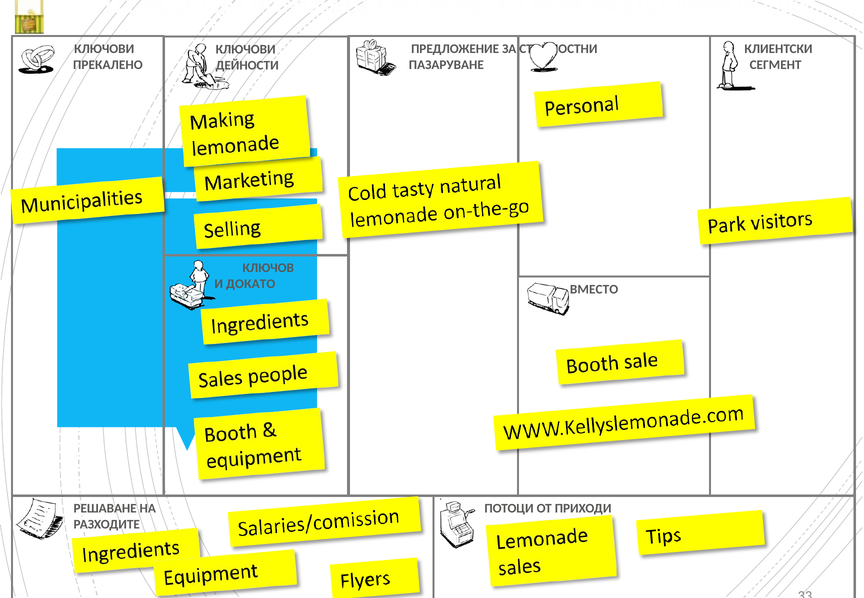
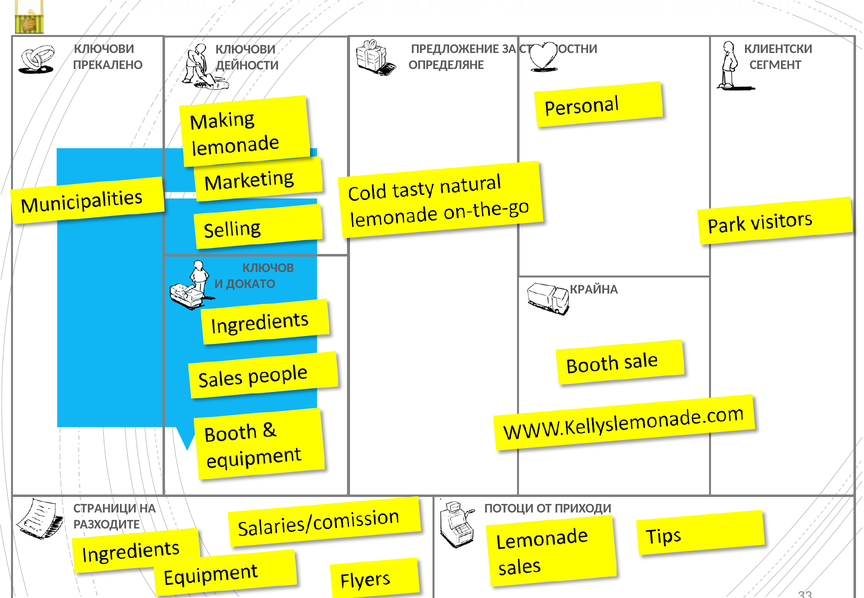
ПАЗАРУВАНЕ: ПАЗАРУВАНЕ -> ОПРЕДЕЛЯНЕ
ВМЕСТО: ВМЕСТО -> КРАЙНА
РЕШАВАНЕ: РЕШАВАНЕ -> СТРАНИЦИ
